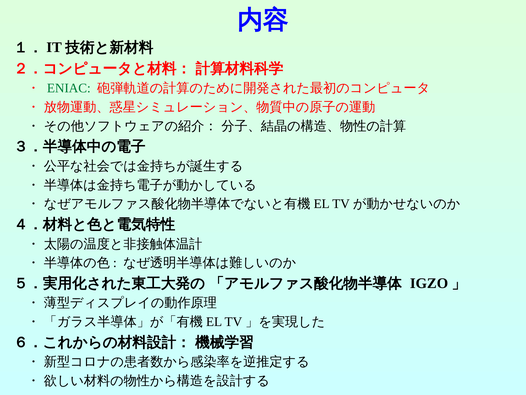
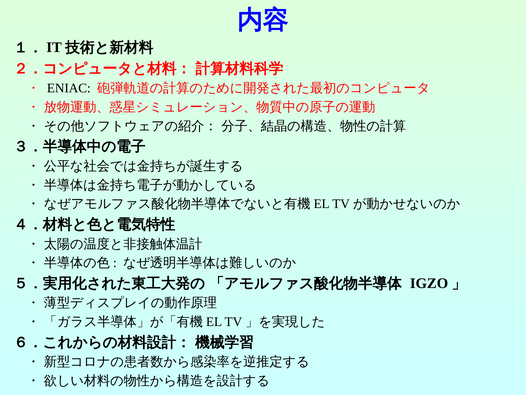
ENIAC colour: green -> black
